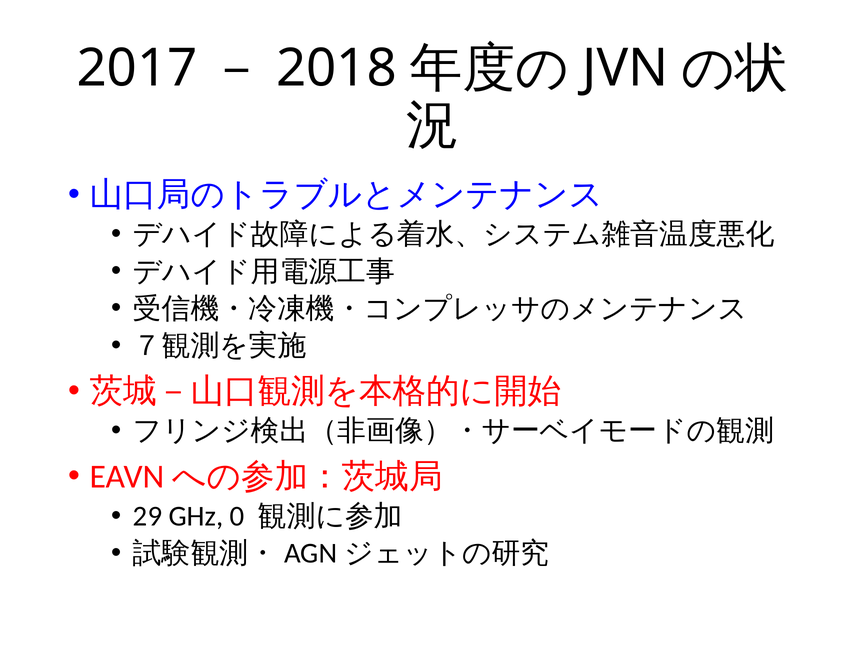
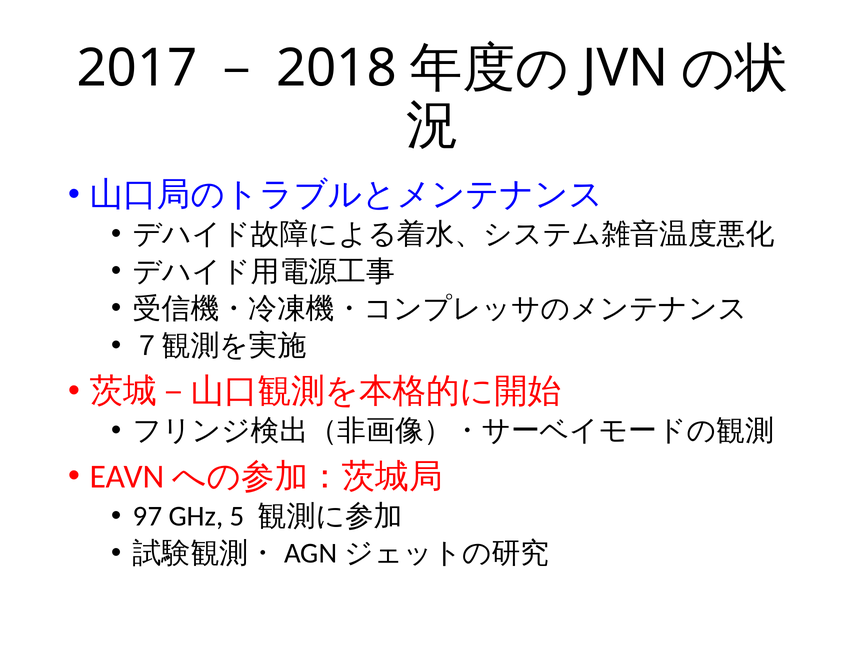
29: 29 -> 97
0: 0 -> 5
